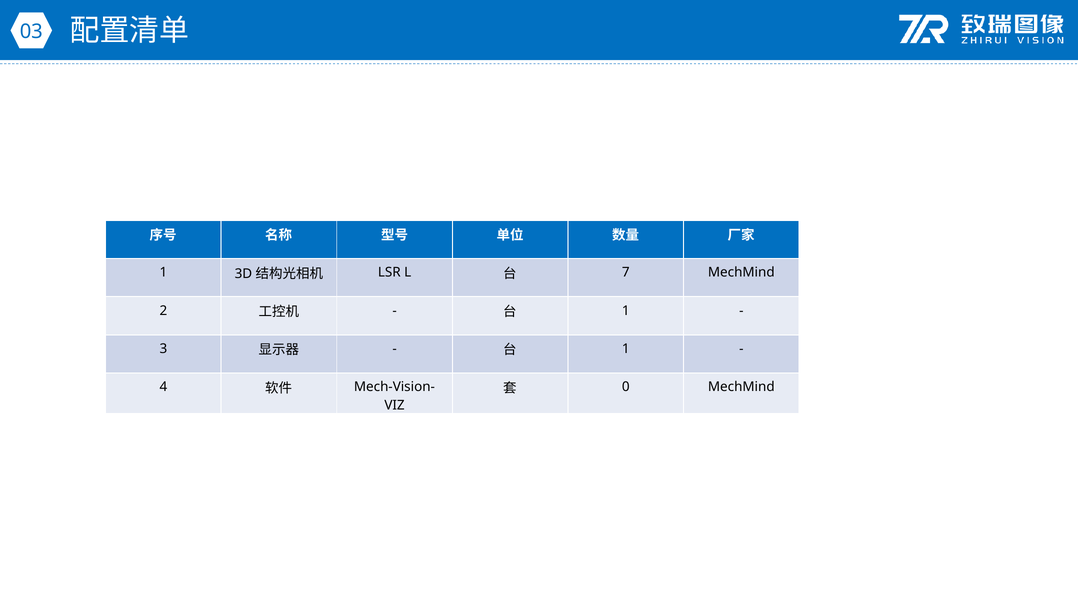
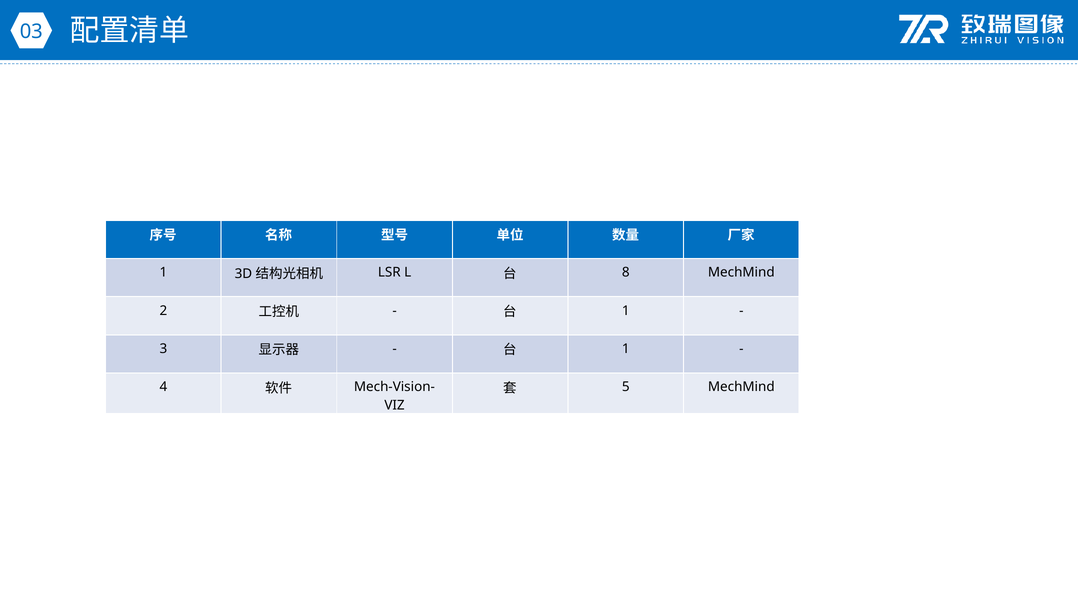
7: 7 -> 8
0: 0 -> 5
